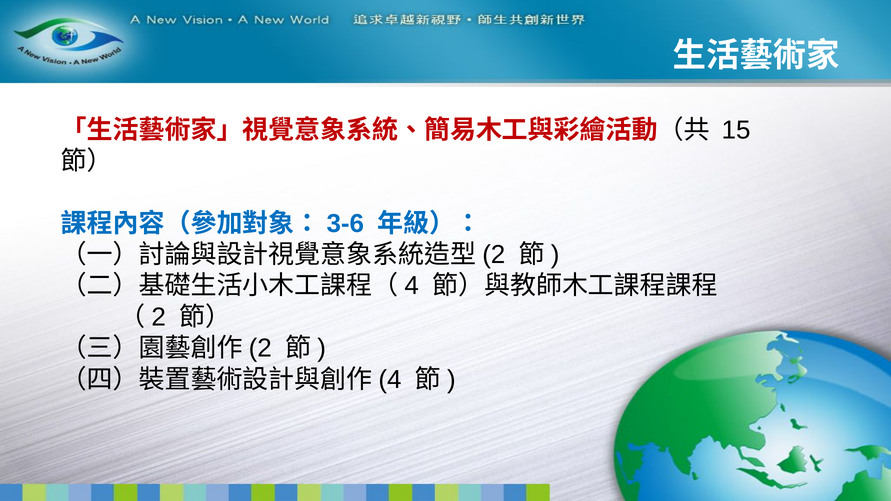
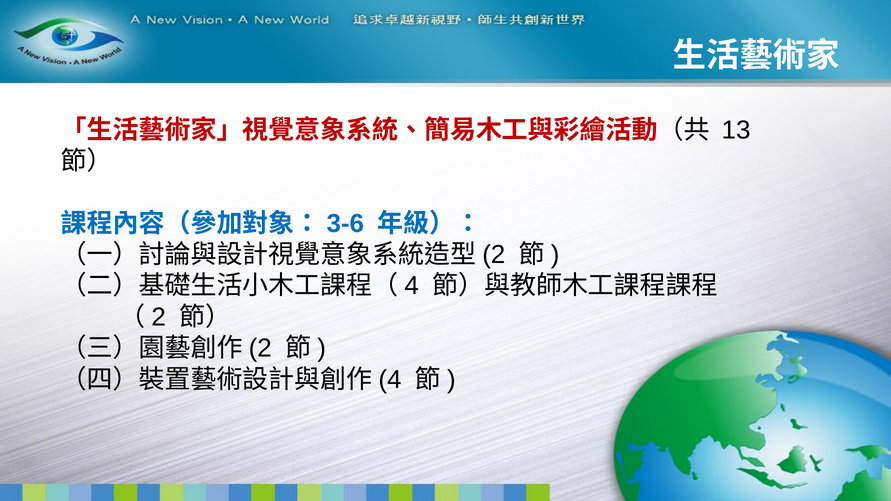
15: 15 -> 13
